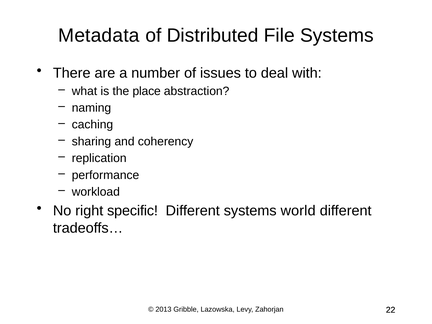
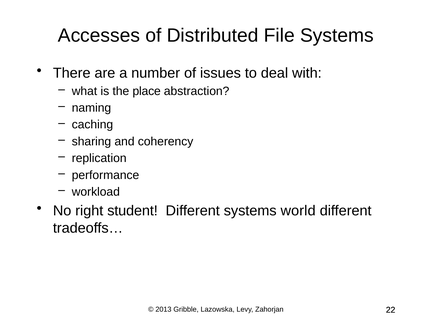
Metadata: Metadata -> Accesses
specific: specific -> student
